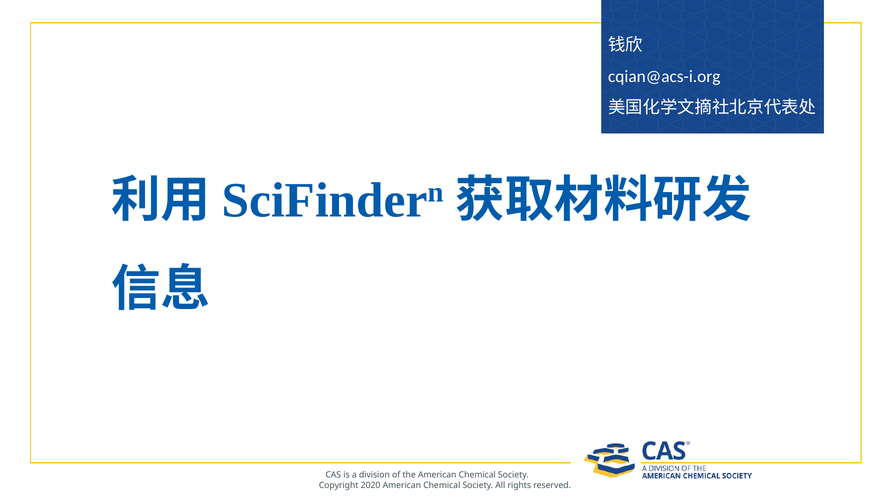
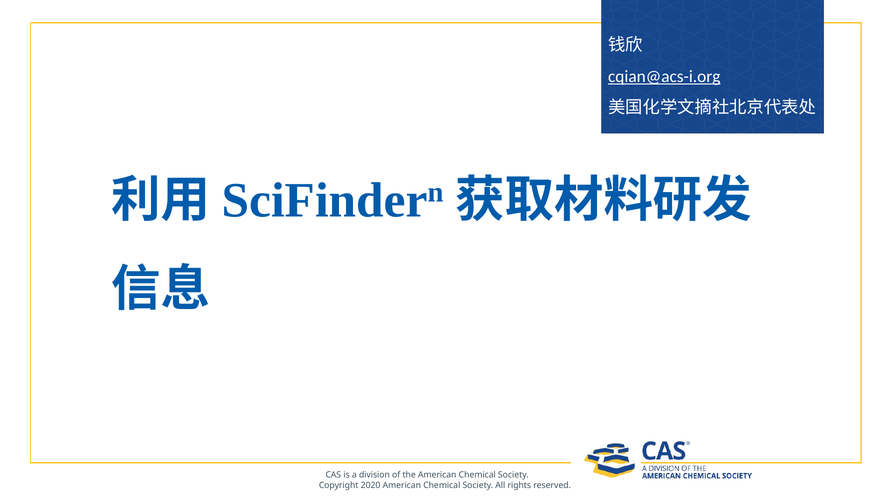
cqian@acs-i.org underline: none -> present
